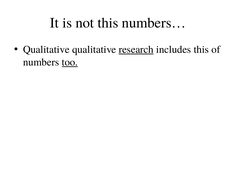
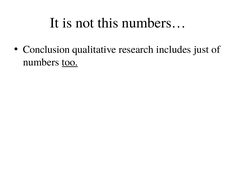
Qualitative at (46, 50): Qualitative -> Conclusion
research underline: present -> none
includes this: this -> just
